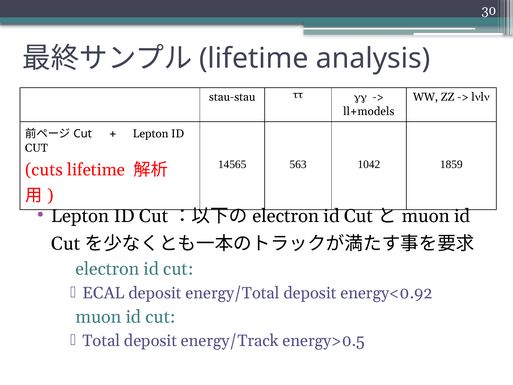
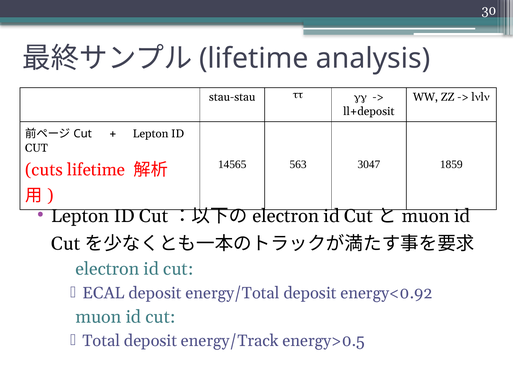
ll+models: ll+models -> ll+deposit
1042: 1042 -> 3047
